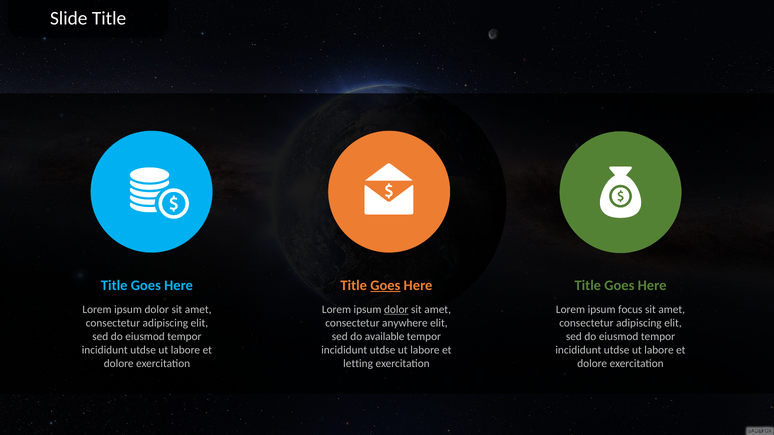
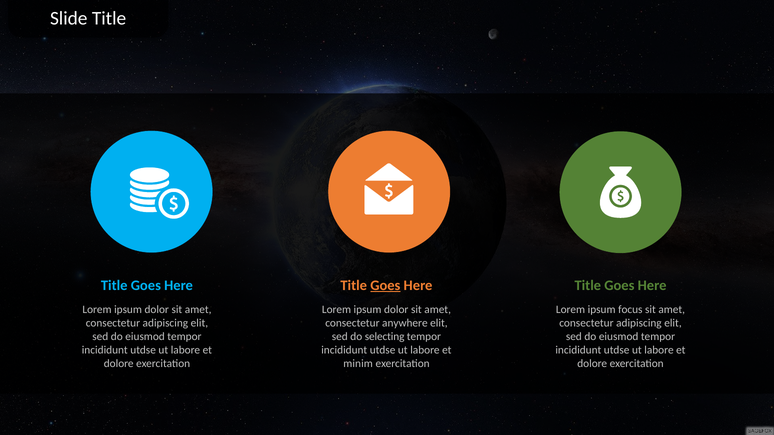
dolor at (396, 310) underline: present -> none
available: available -> selecting
letting: letting -> minim
